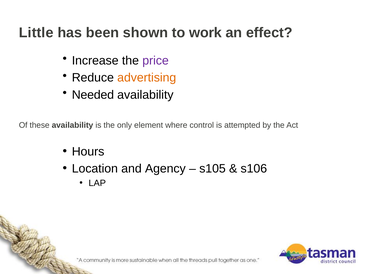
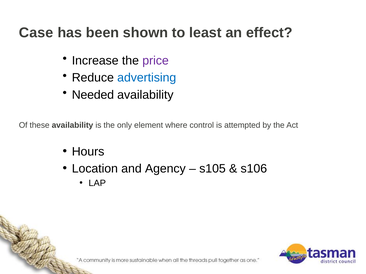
Little: Little -> Case
work: work -> least
advertising colour: orange -> blue
